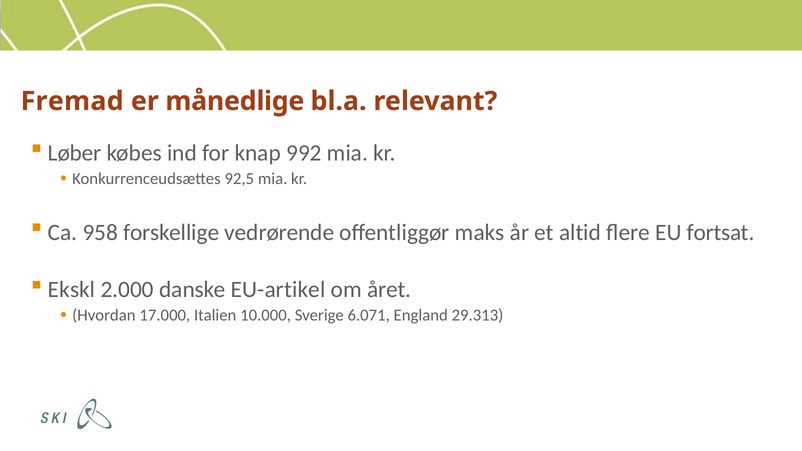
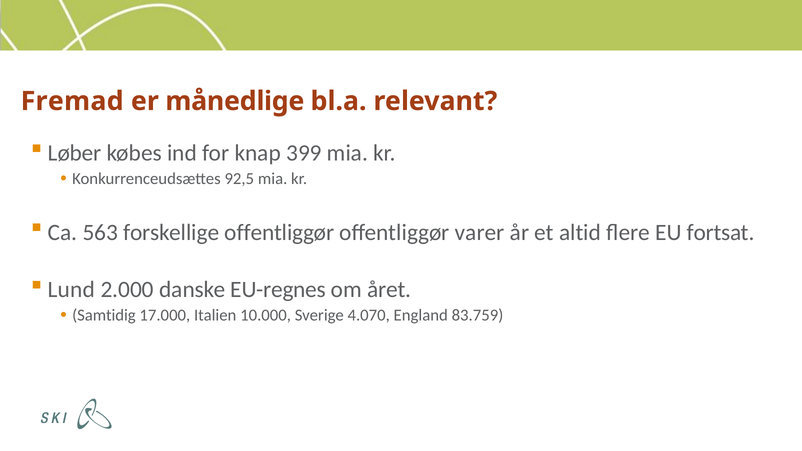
992: 992 -> 399
958: 958 -> 563
forskellige vedrørende: vedrørende -> offentliggør
maks: maks -> varer
Ekskl: Ekskl -> Lund
EU-artikel: EU-artikel -> EU-regnes
Hvordan: Hvordan -> Samtidig
6.071: 6.071 -> 4.070
29.313: 29.313 -> 83.759
